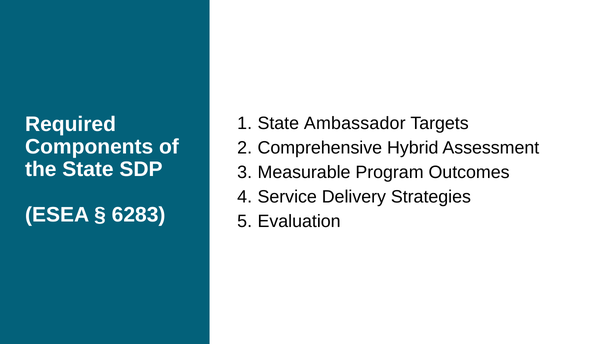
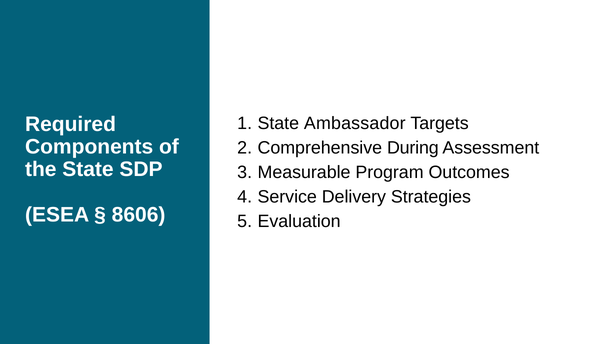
Hybrid: Hybrid -> During
6283: 6283 -> 8606
